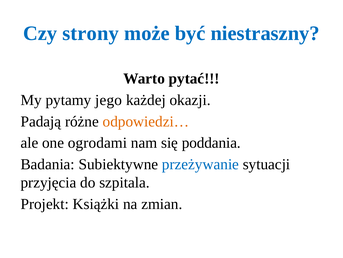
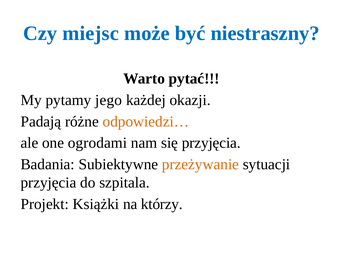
strony: strony -> miejsc
się poddania: poddania -> przyjęcia
przeżywanie colour: blue -> orange
zmian: zmian -> którzy
